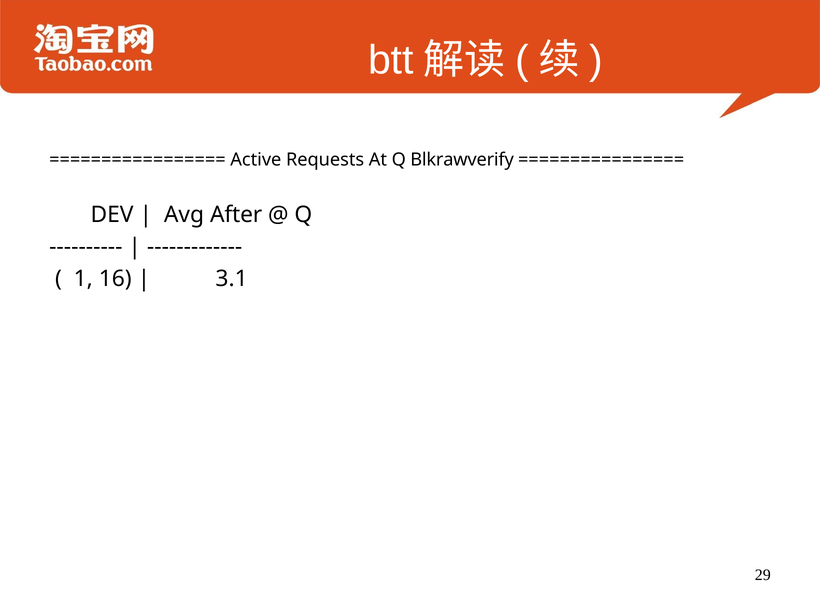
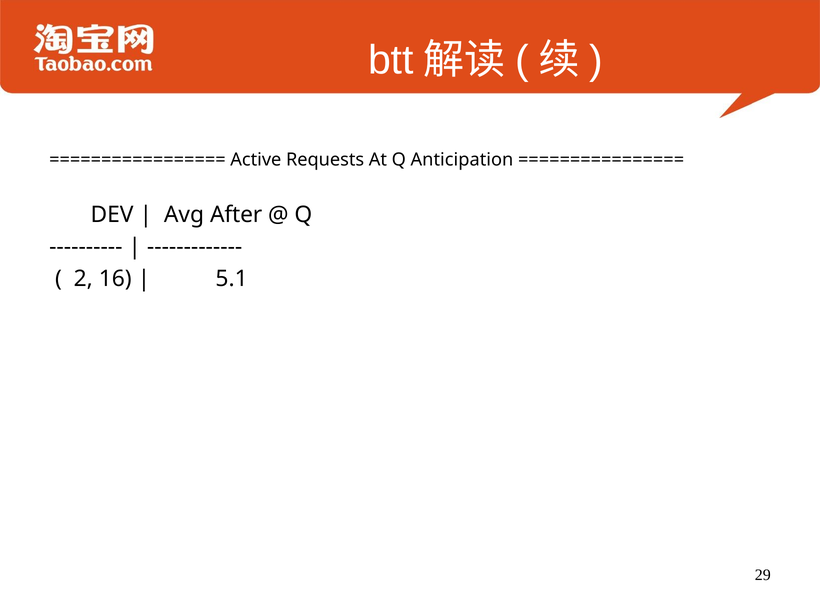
Blkrawverify: Blkrawverify -> Anticipation
1: 1 -> 2
3.1: 3.1 -> 5.1
